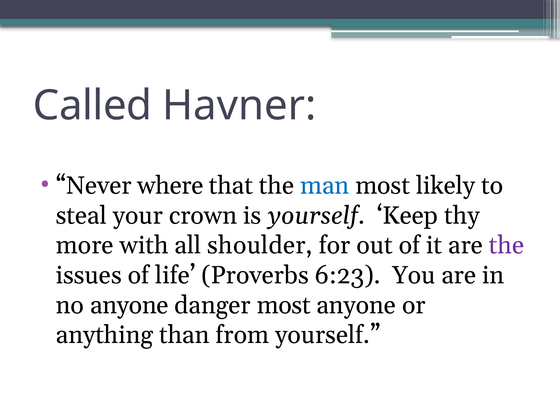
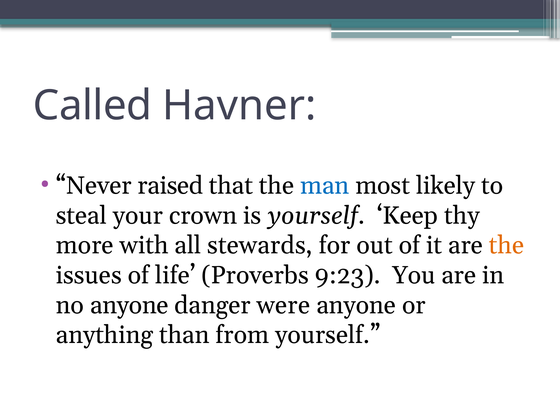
where: where -> raised
shoulder: shoulder -> stewards
the at (506, 245) colour: purple -> orange
6:23: 6:23 -> 9:23
danger most: most -> were
